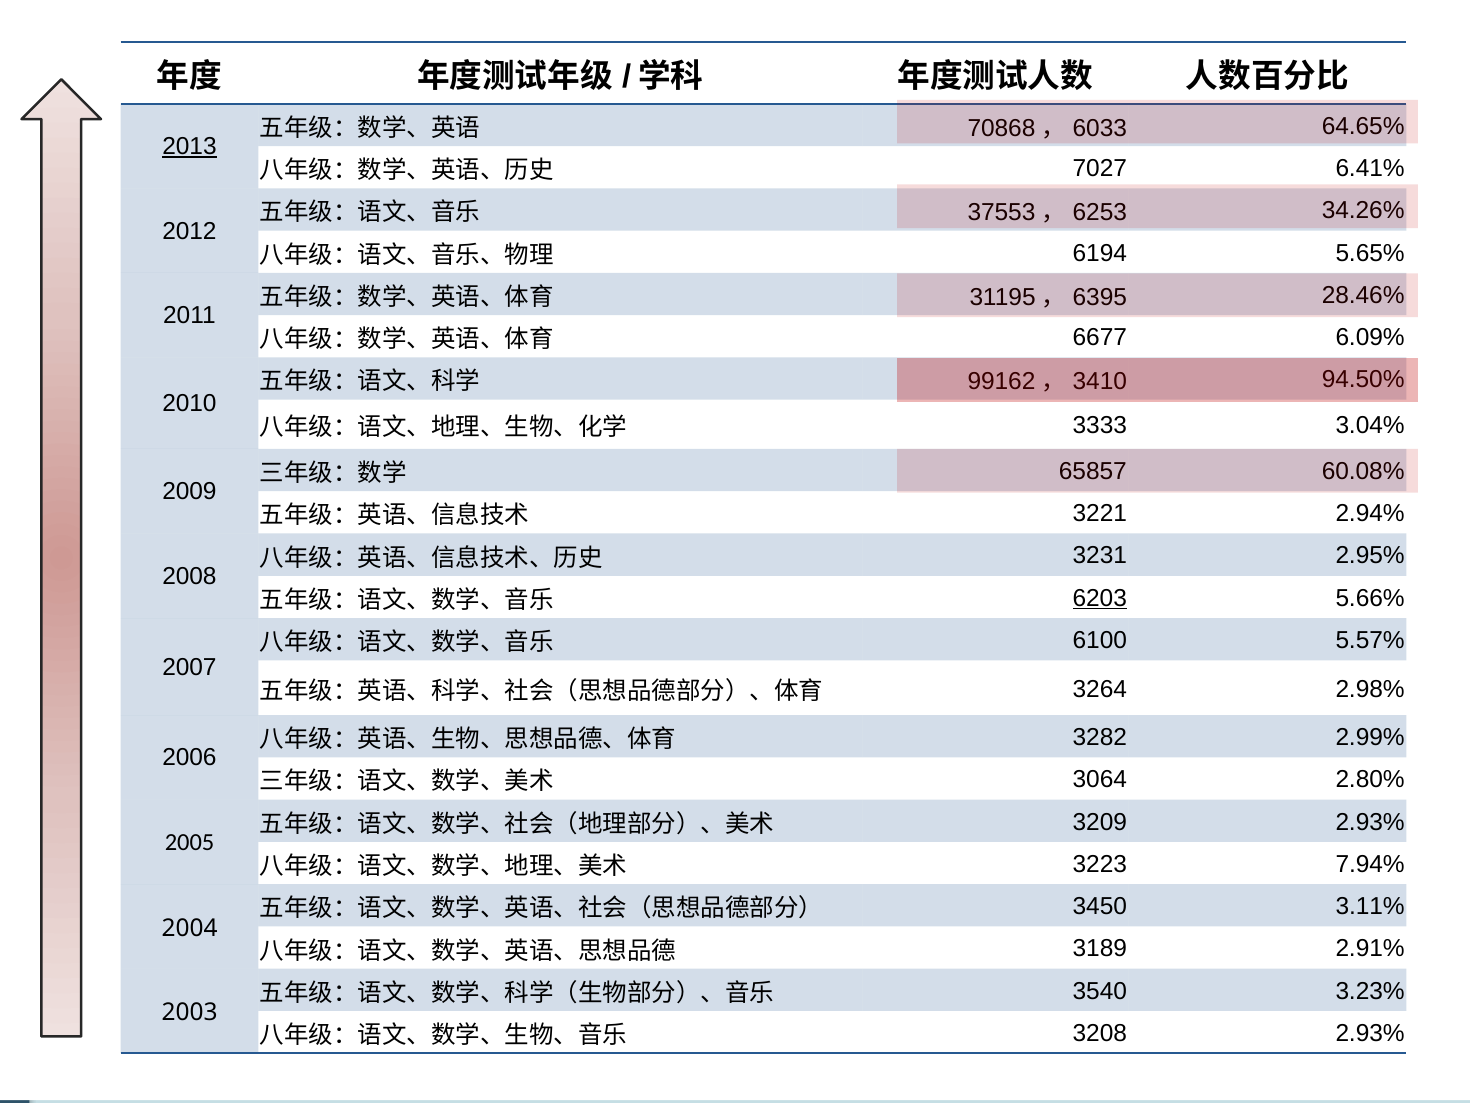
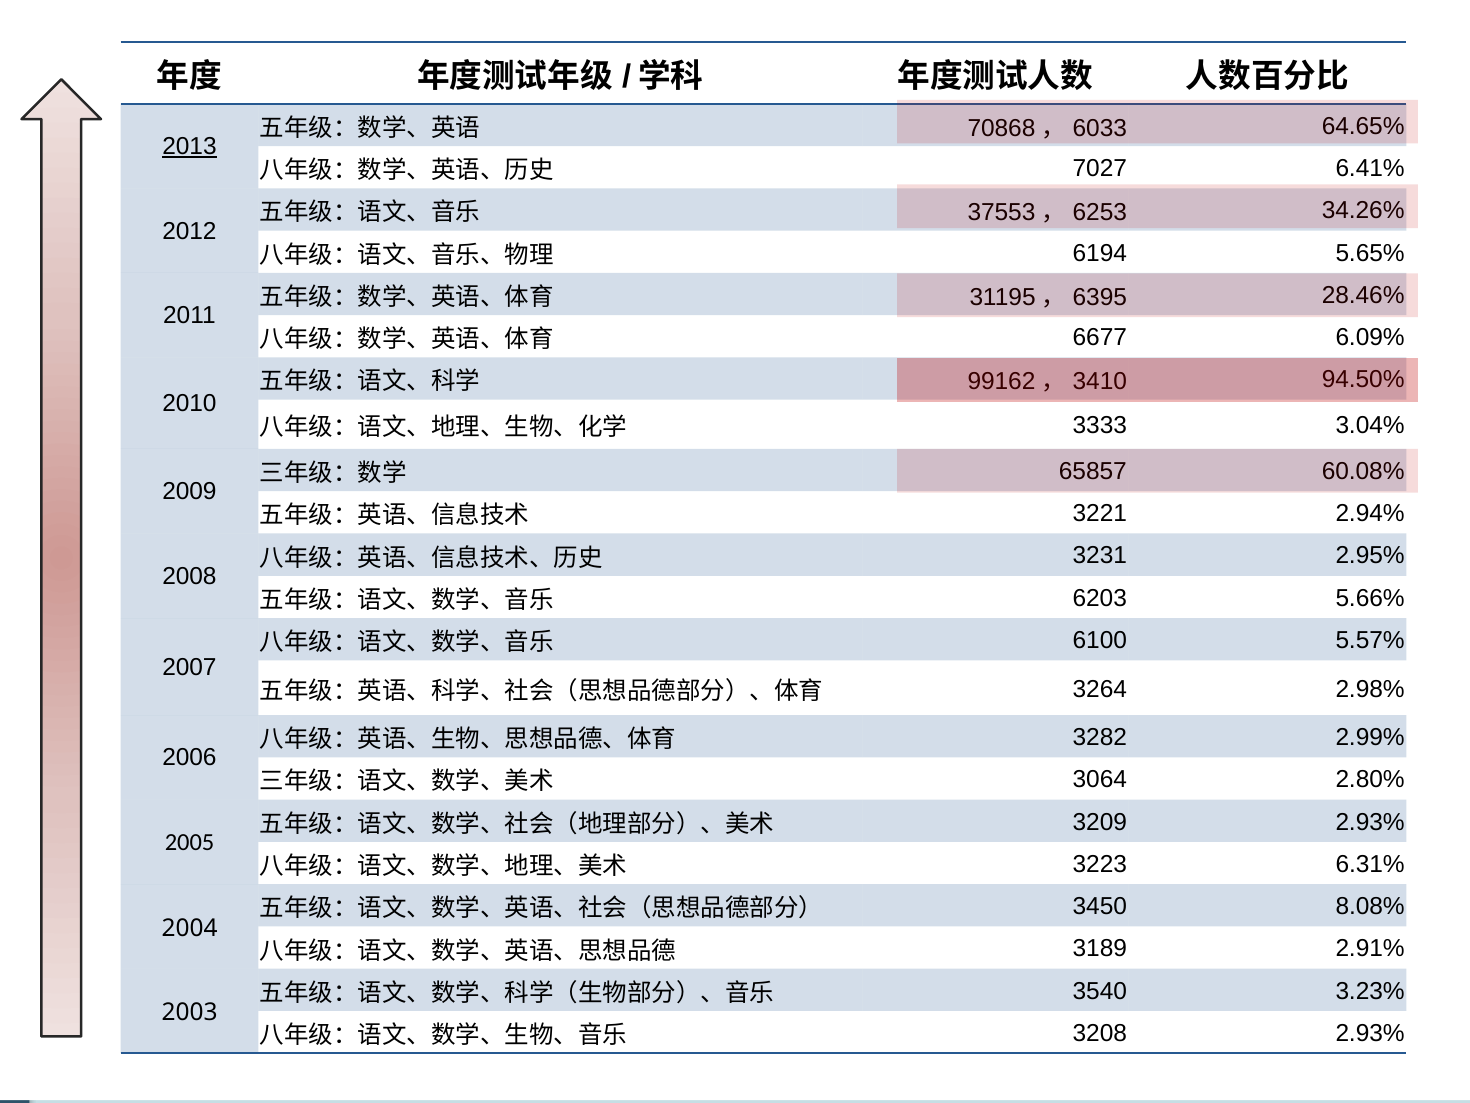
6203 underline: present -> none
7.94%: 7.94% -> 6.31%
3.11%: 3.11% -> 8.08%
